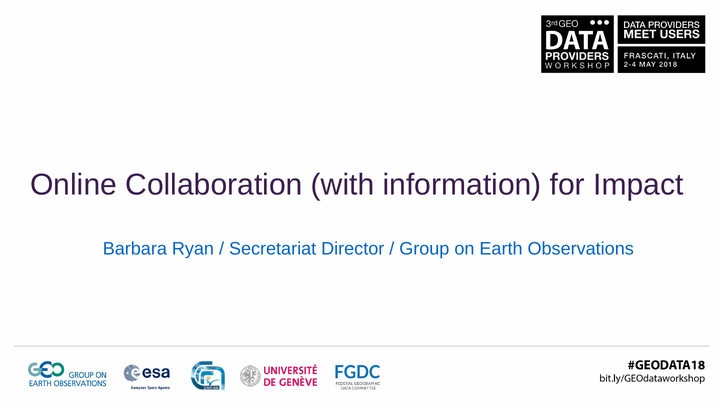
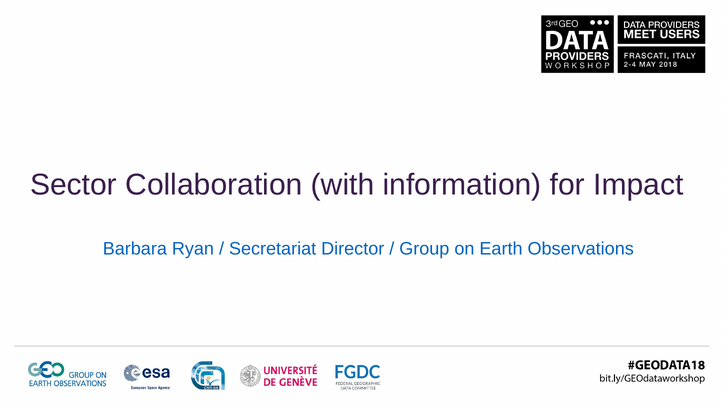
Online: Online -> Sector
